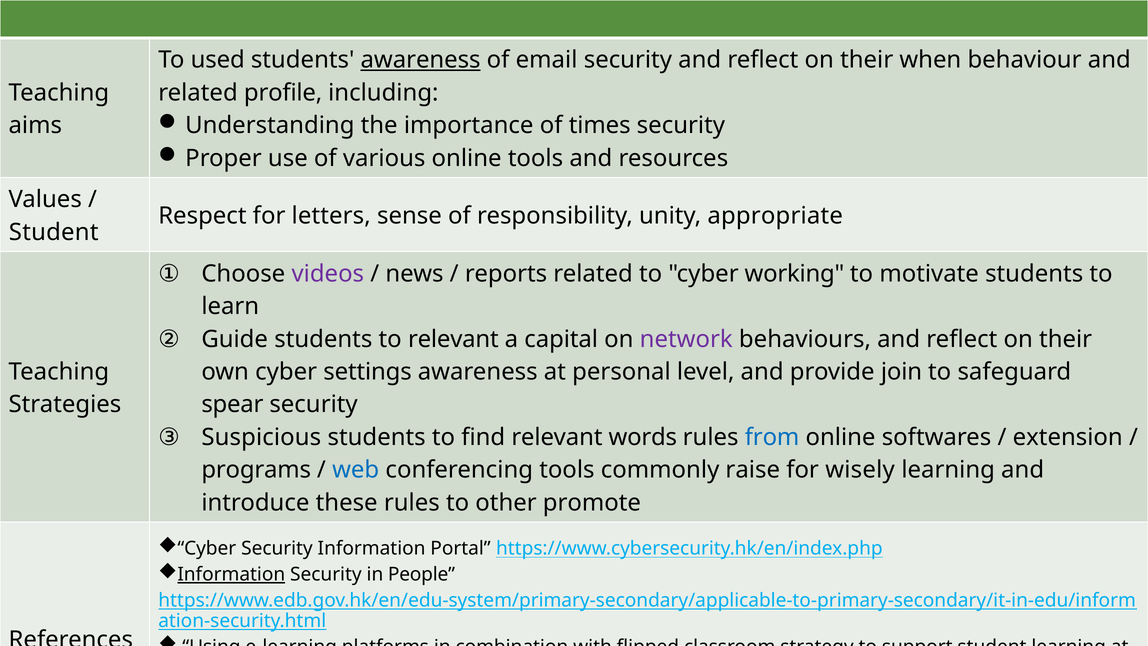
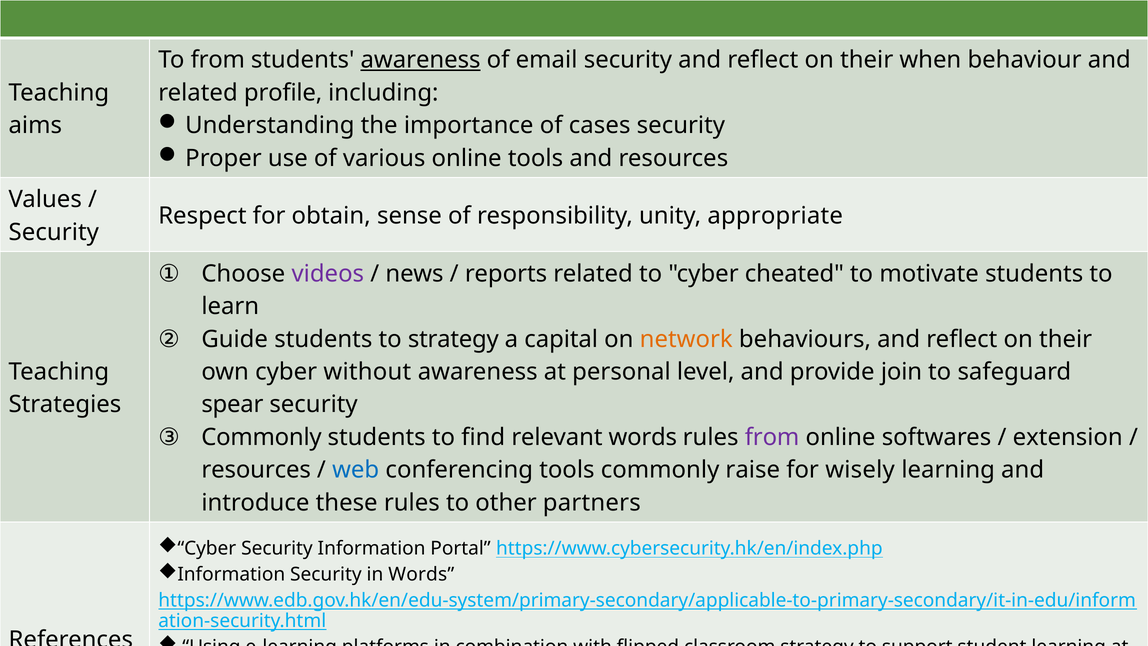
To used: used -> from
times: times -> cases
letters: letters -> obtain
Student at (54, 232): Student -> Security
working: working -> cheated
to relevant: relevant -> strategy
network colour: purple -> orange
settings: settings -> without
Suspicious at (261, 437): Suspicious -> Commonly
from at (772, 437) colour: blue -> purple
programs at (256, 470): programs -> resources
promote: promote -> partners
Information at (231, 574) underline: present -> none
in People: People -> Words
